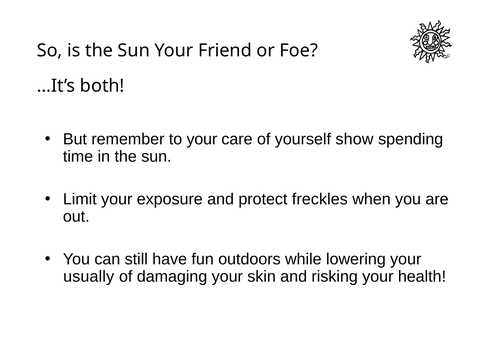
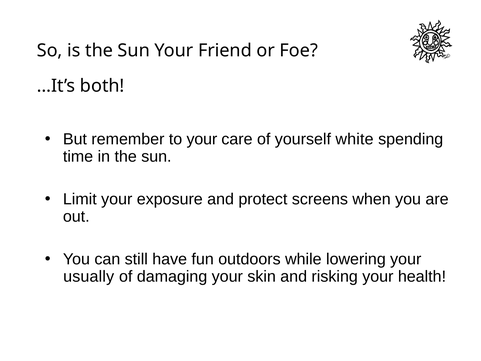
show: show -> white
freckles: freckles -> screens
